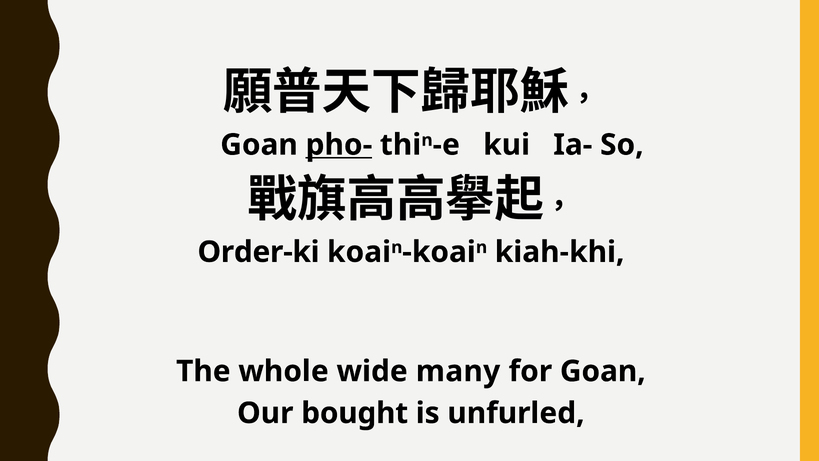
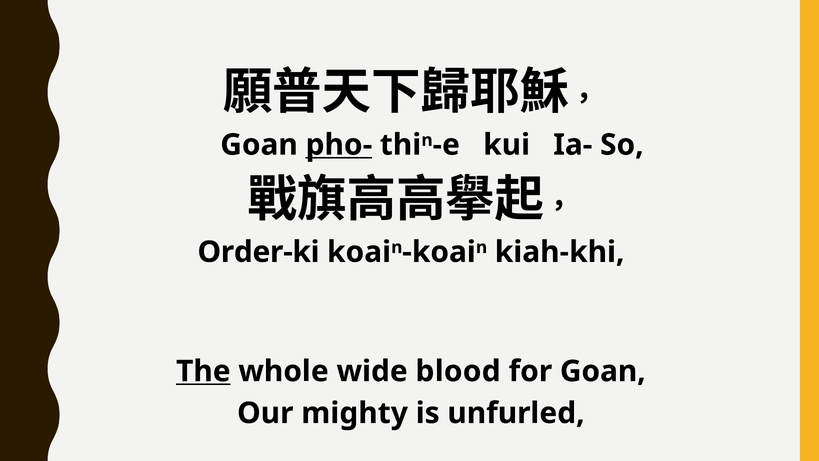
The underline: none -> present
many: many -> blood
bought: bought -> mighty
